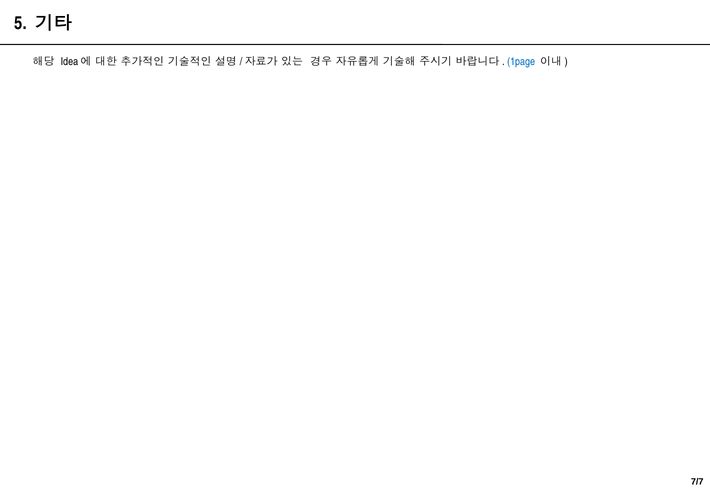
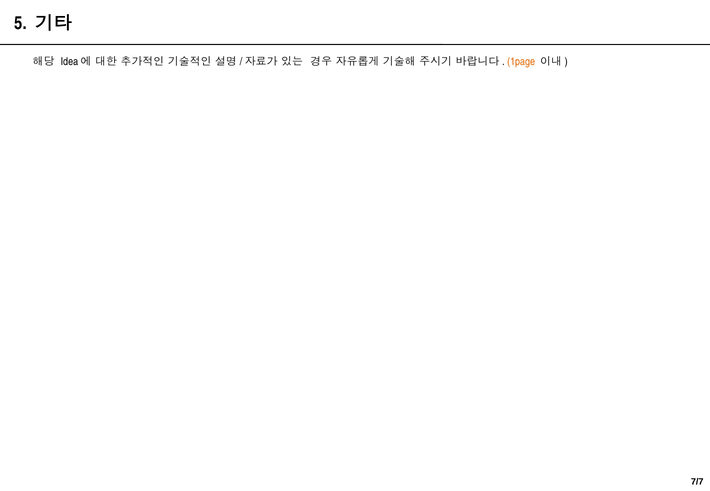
1page colour: blue -> orange
